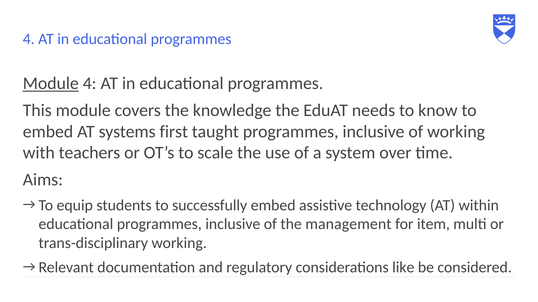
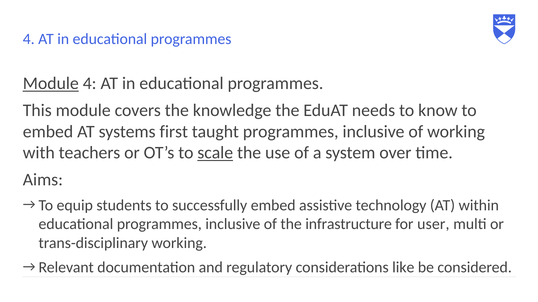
scale underline: none -> present
management: management -> infrastructure
item: item -> user
